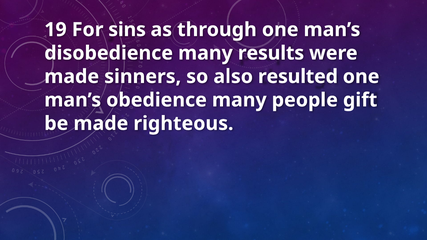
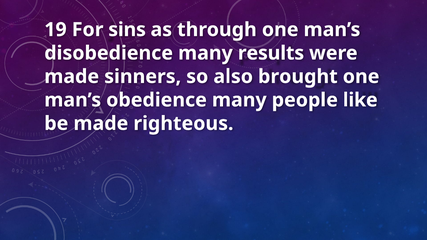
resulted: resulted -> brought
gift: gift -> like
